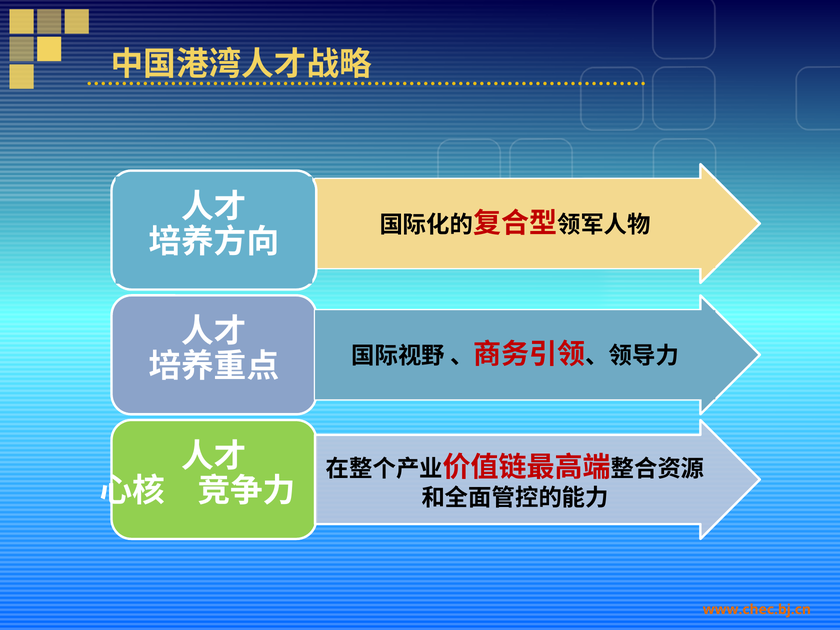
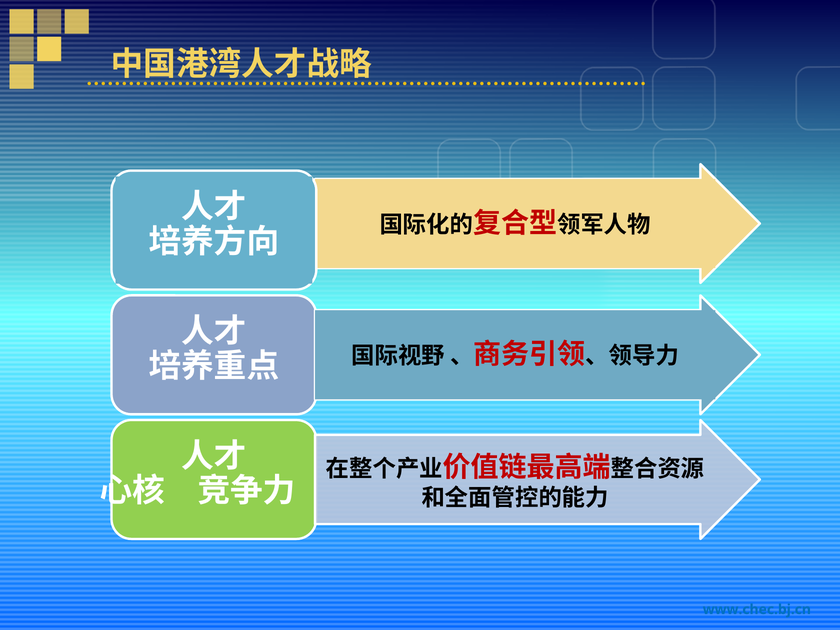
www.chec.bj.cn colour: orange -> blue
